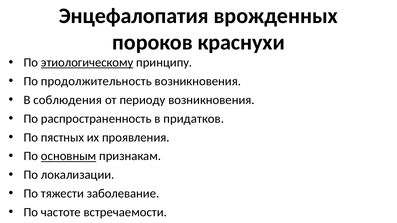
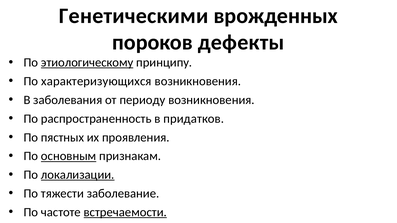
Энцефалопатия: Энцефалопатия -> Генетическими
краснухи: краснухи -> дефекты
продолжительность: продолжительность -> характеризующихся
соблюдения: соблюдения -> заболевания
локализации underline: none -> present
встречаемости underline: none -> present
